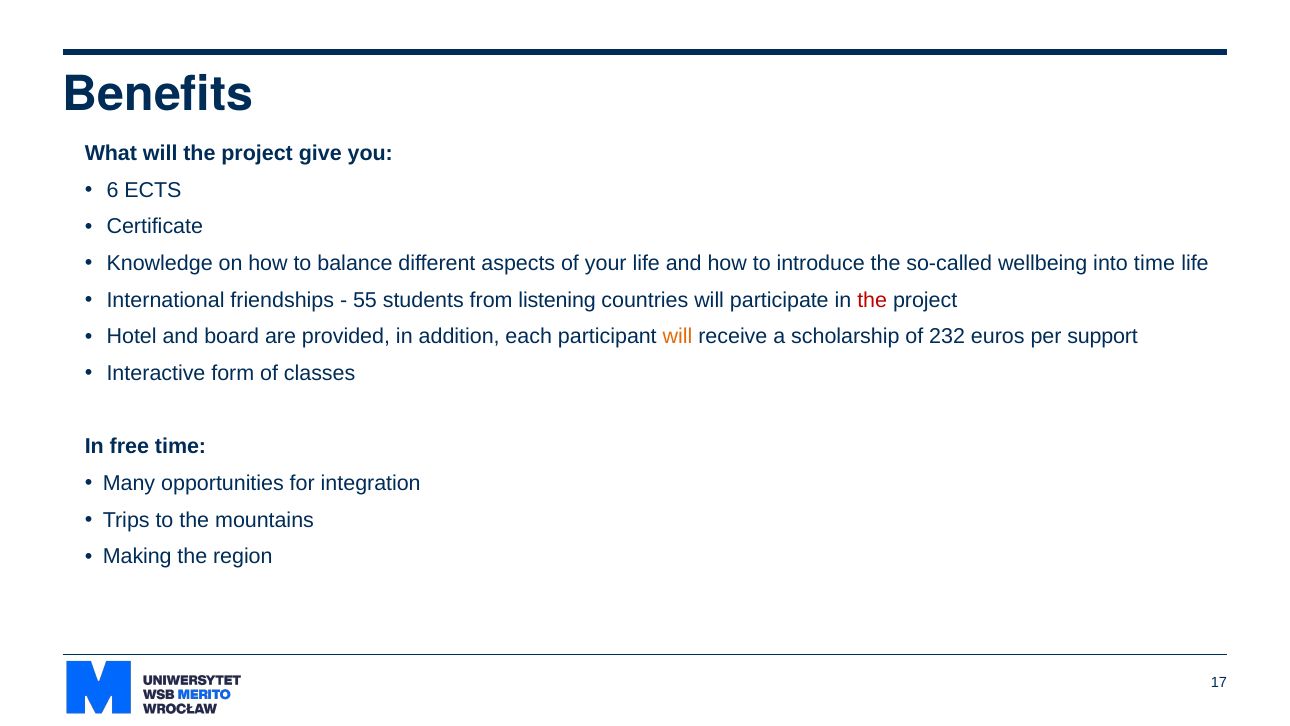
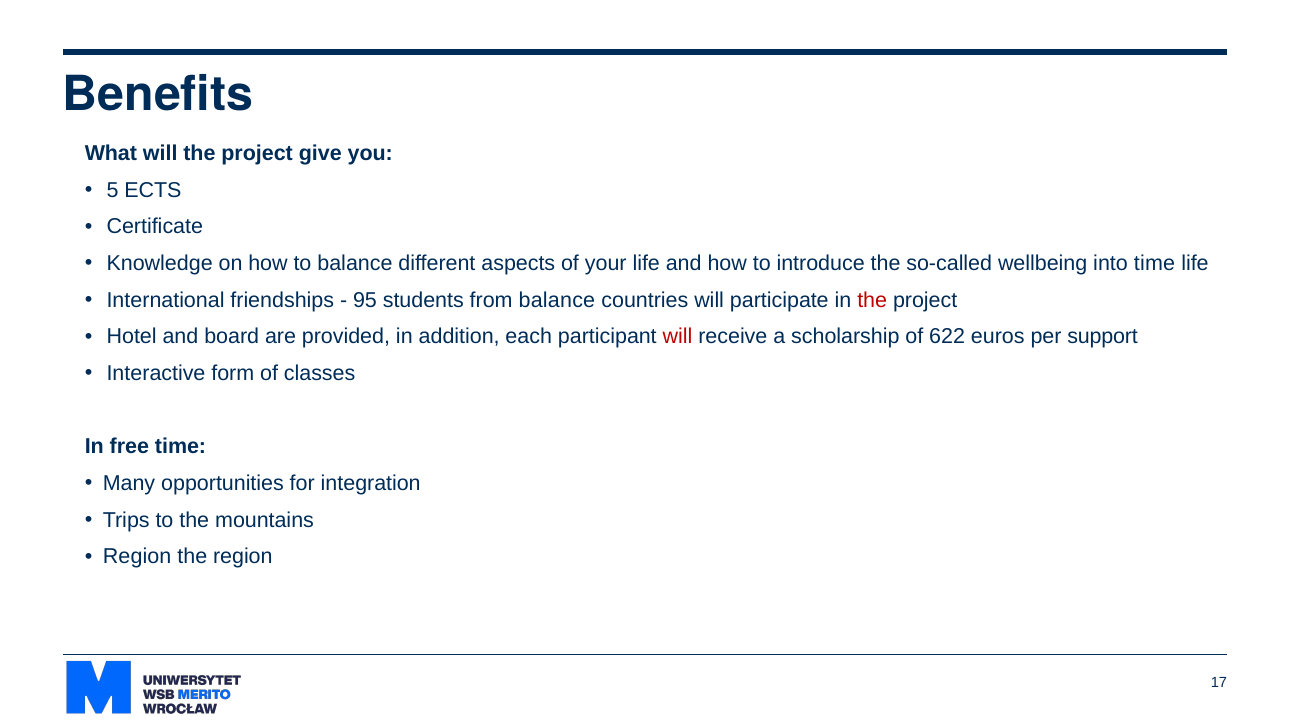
6: 6 -> 5
55: 55 -> 95
from listening: listening -> balance
will at (678, 337) colour: orange -> red
232: 232 -> 622
Making at (137, 557): Making -> Region
